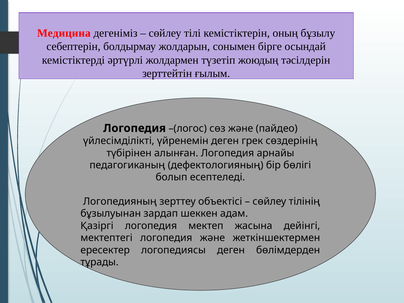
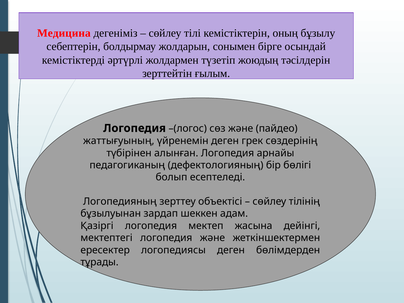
үйлесімділікті: үйлесімділікті -> жаттығуының
